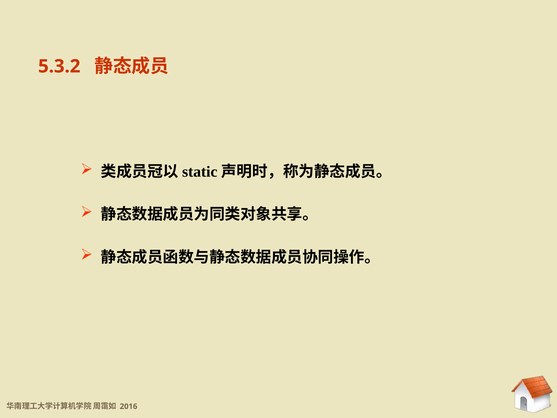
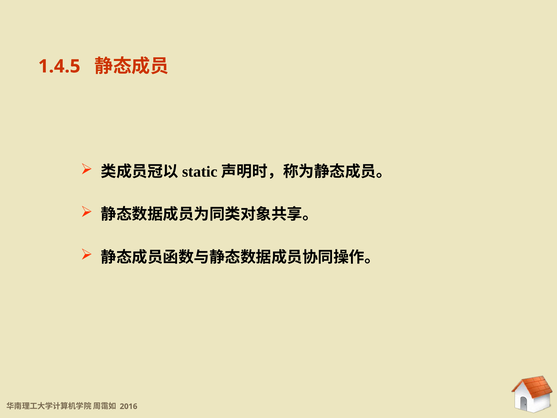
5.3.2: 5.3.2 -> 1.4.5
